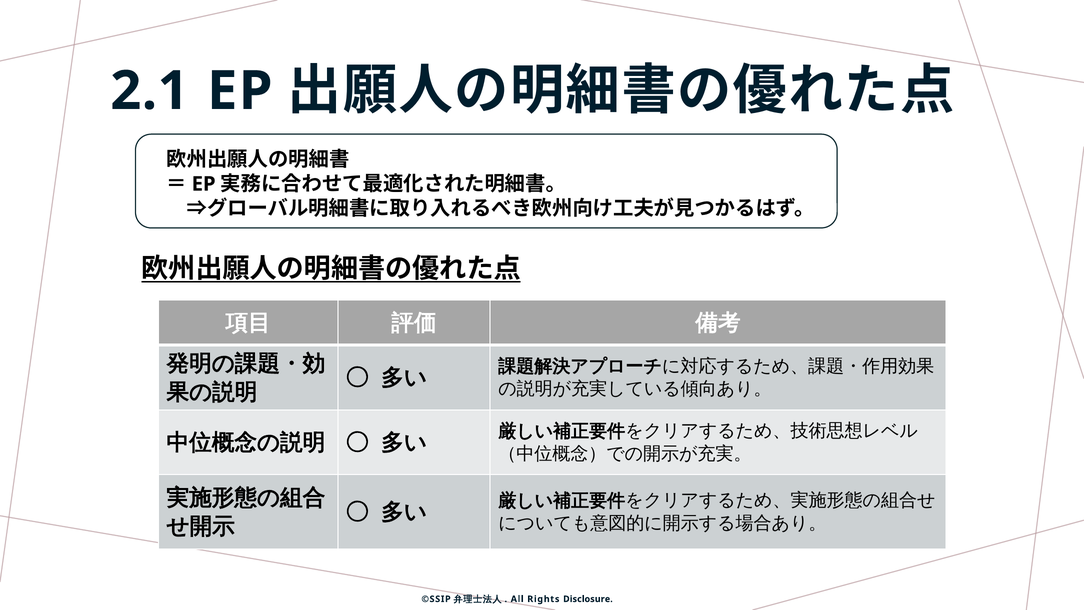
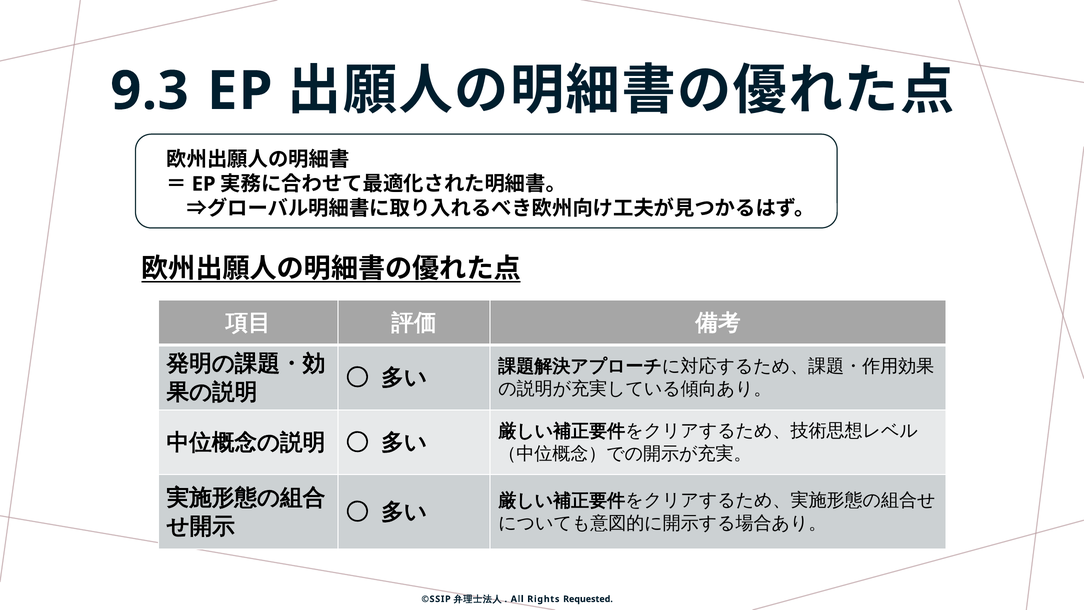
2.1: 2.1 -> 9.3
Disclosure: Disclosure -> Requested
